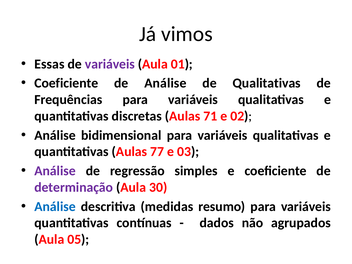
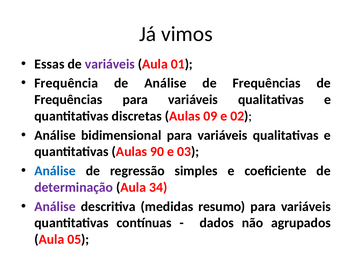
Coeficiente at (66, 83): Coeficiente -> Frequência
Qualitativas at (267, 83): Qualitativas -> Frequências
71: 71 -> 09
77: 77 -> 90
Análise at (55, 171) colour: purple -> blue
30: 30 -> 34
Análise at (55, 206) colour: blue -> purple
